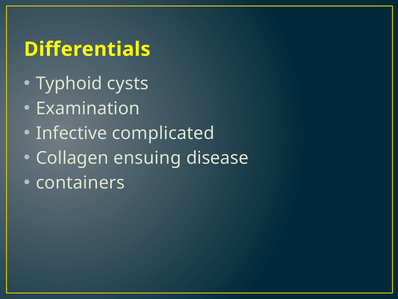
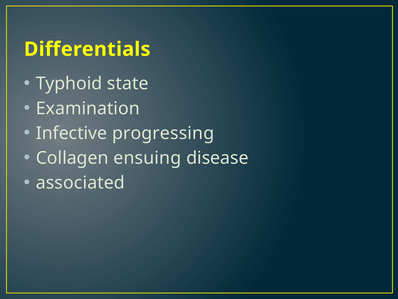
cysts: cysts -> state
complicated: complicated -> progressing
containers: containers -> associated
